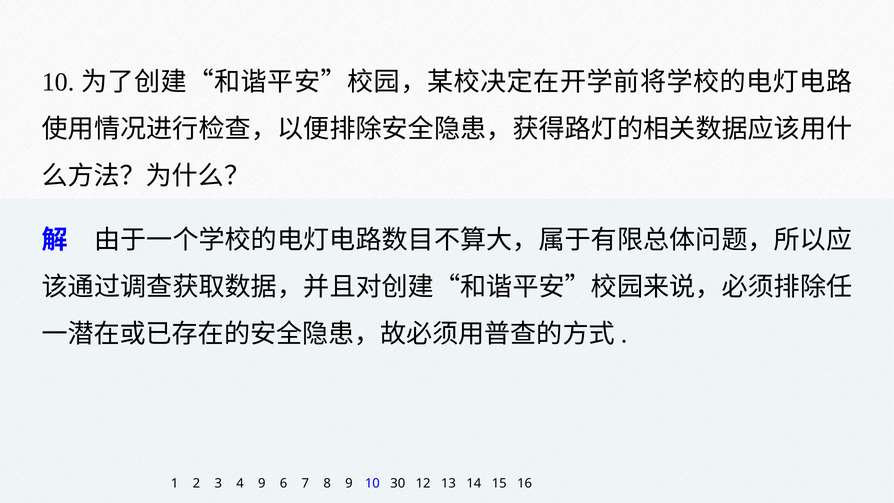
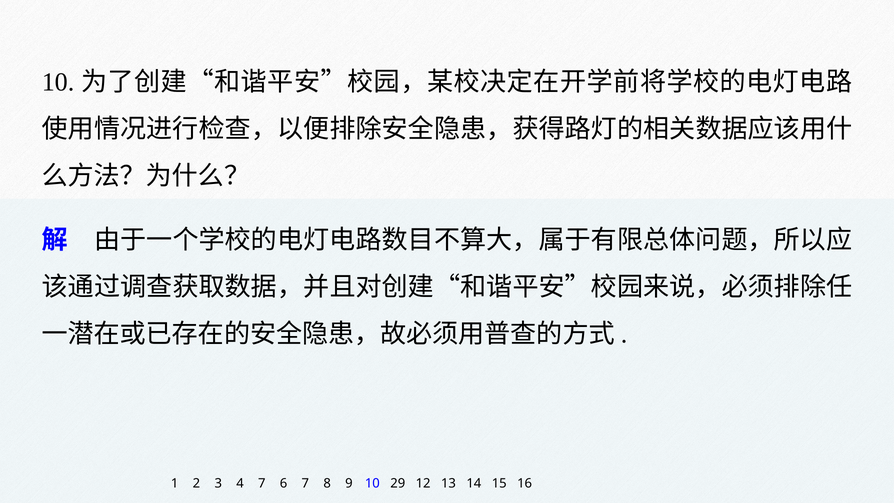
4 9: 9 -> 7
30: 30 -> 29
